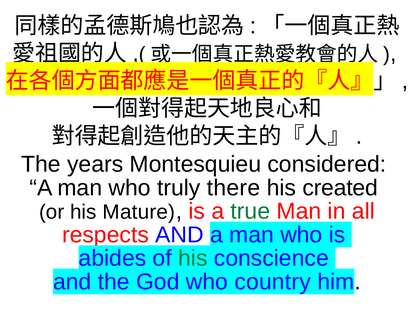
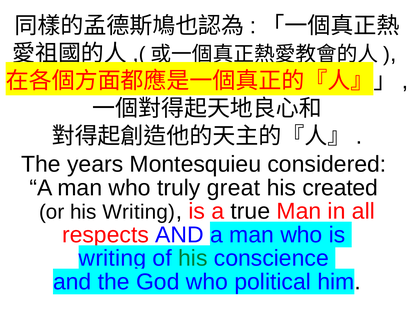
there: there -> great
his Mature: Mature -> Writing
true colour: green -> black
abides at (112, 259): abides -> writing
country: country -> political
